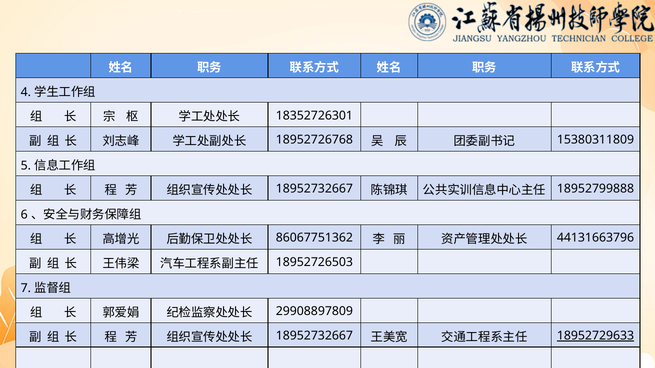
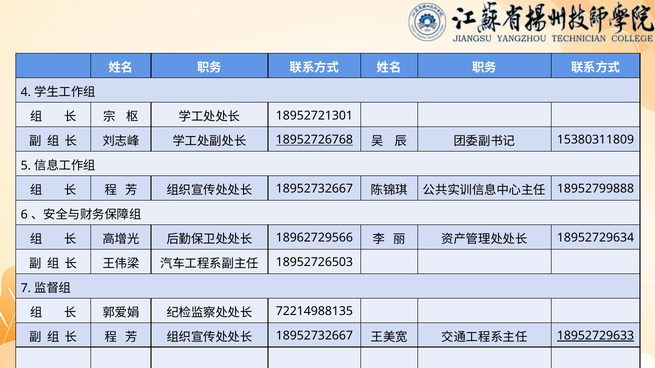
18352726301: 18352726301 -> 18952721301
18952726768 underline: none -> present
86067751362: 86067751362 -> 18962729566
44131663796: 44131663796 -> 18952729634
29908897809: 29908897809 -> 72214988135
